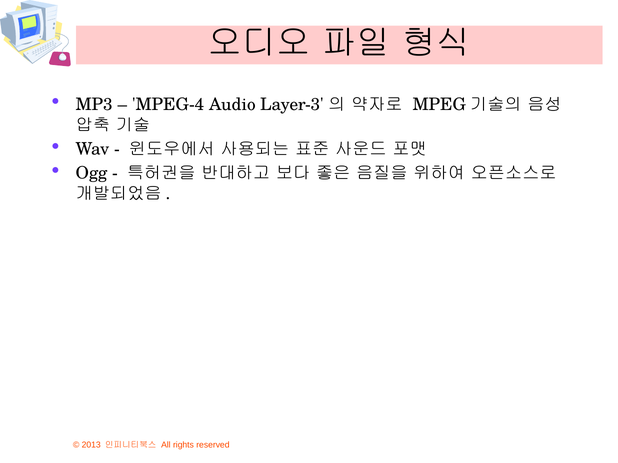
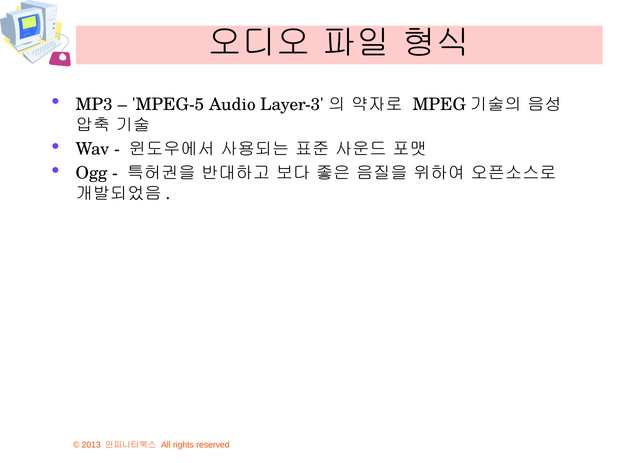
MPEG-4: MPEG-4 -> MPEG-5
